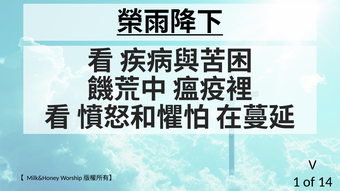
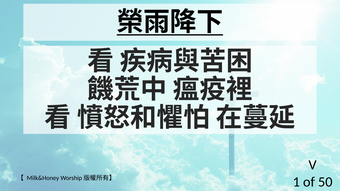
14: 14 -> 50
